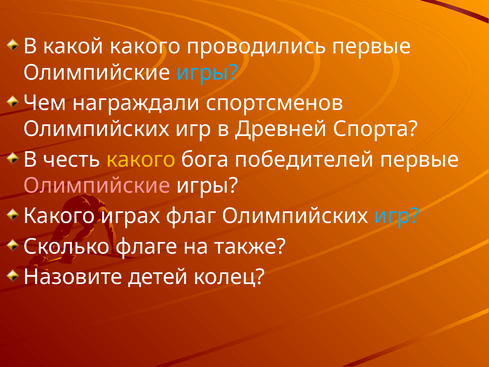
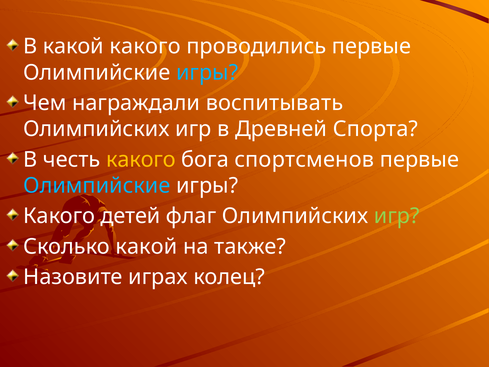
спортсменов: спортсменов -> воспитывать
победителей: победителей -> спортсменов
Олимпийские at (97, 186) colour: pink -> light blue
играх: играх -> детей
игр at (397, 216) colour: light blue -> light green
Сколько флаге: флаге -> какой
детей: детей -> играх
